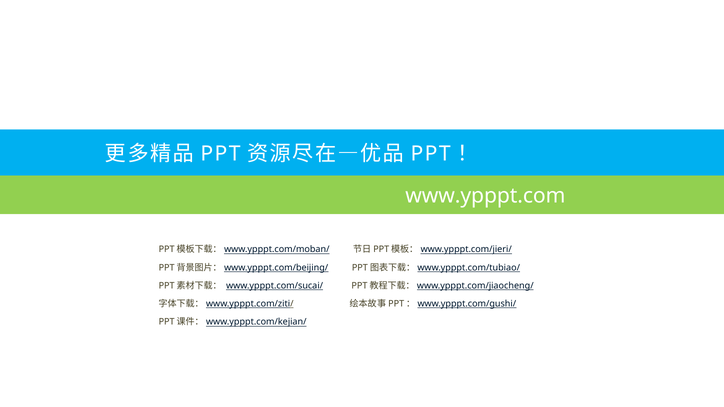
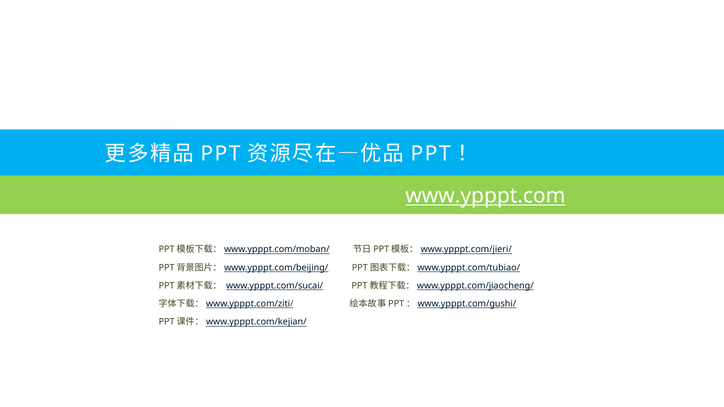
www.ypppt.com underline: none -> present
